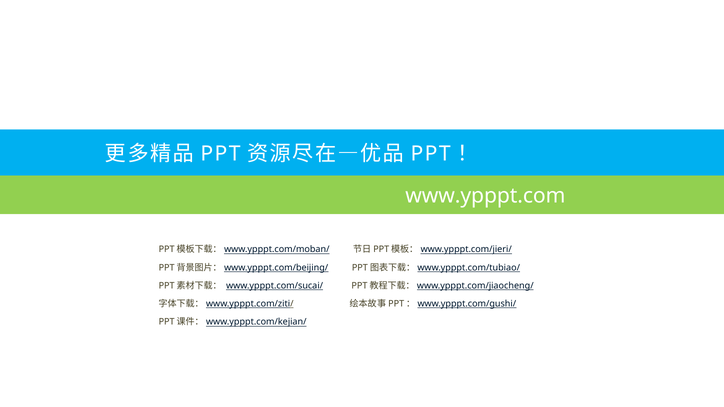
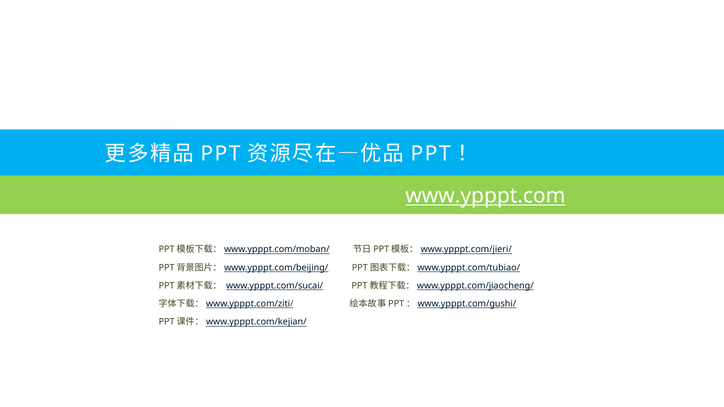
www.ypppt.com underline: none -> present
